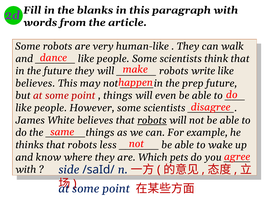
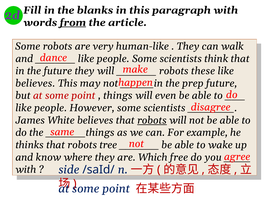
from underline: none -> present
write: write -> these
less: less -> tree
pets: pets -> free
